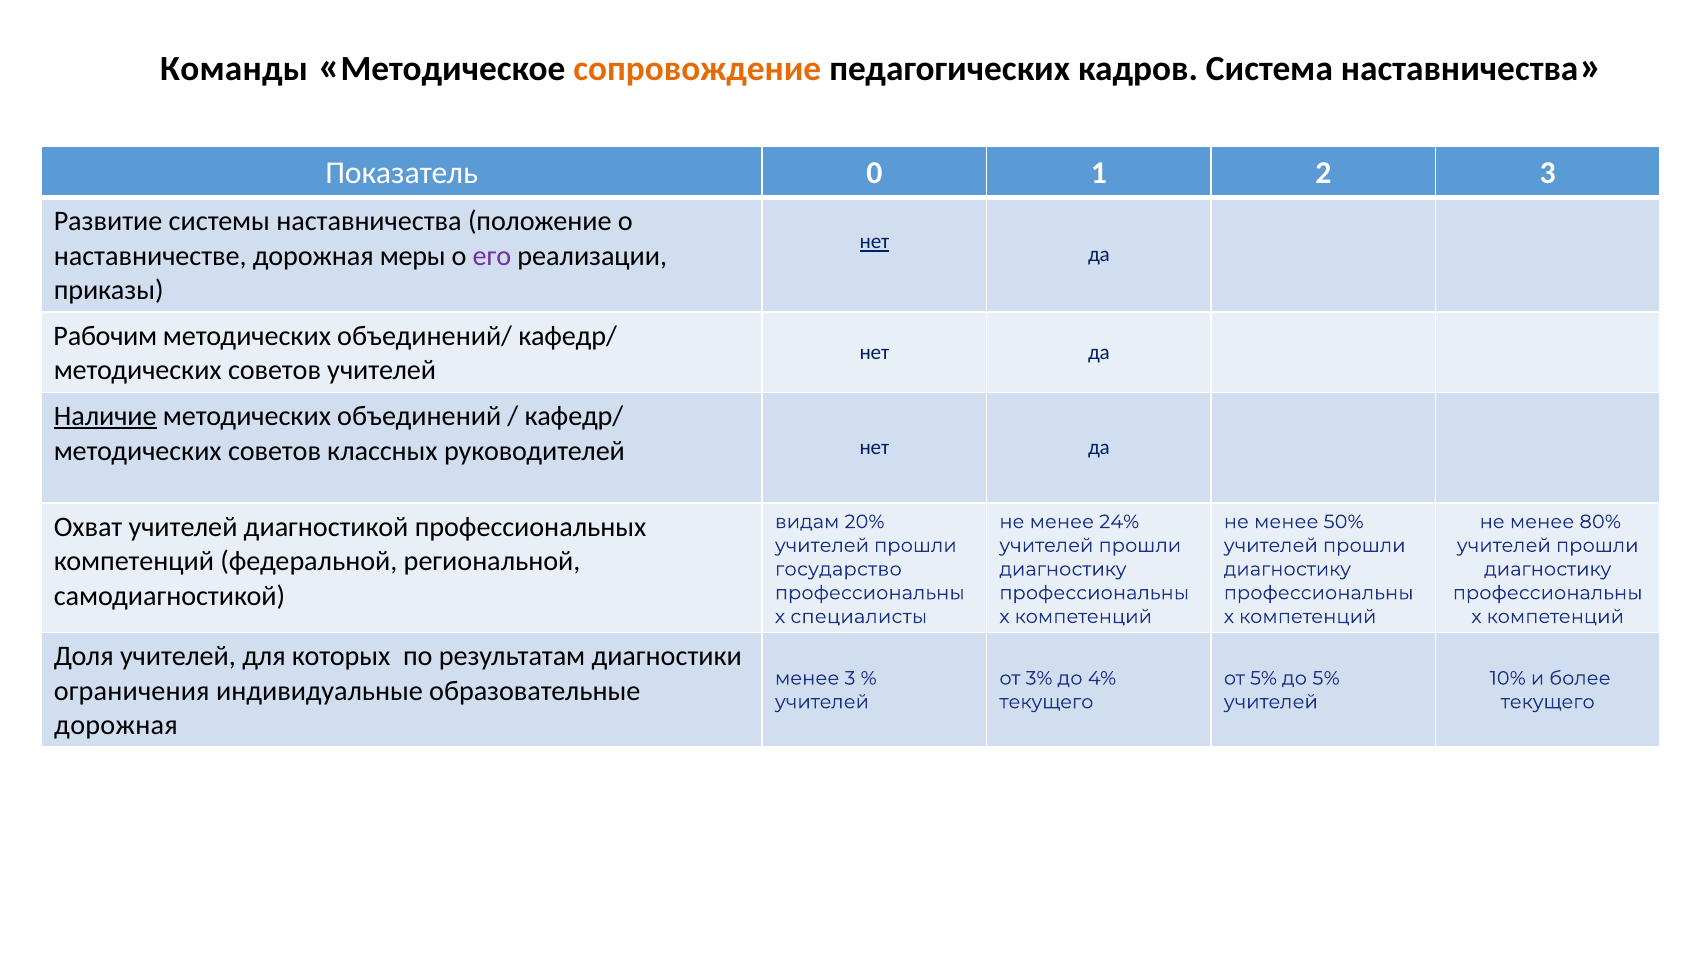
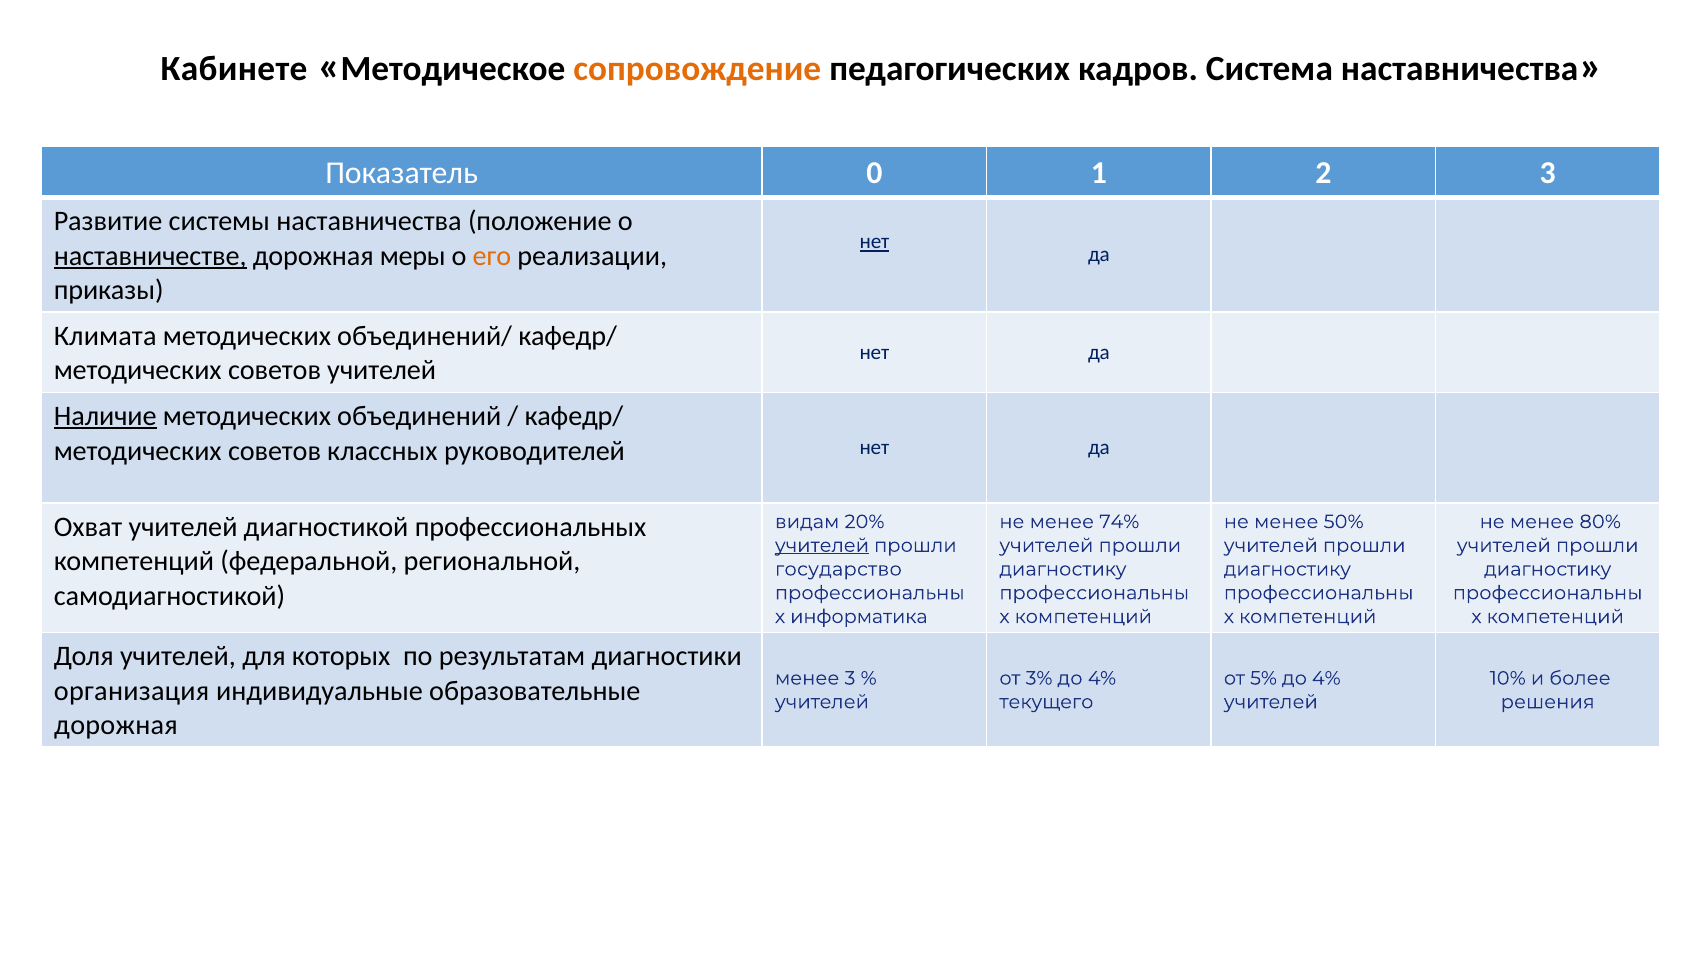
Команды: Команды -> Кабинете
наставничестве underline: none -> present
его colour: purple -> orange
Рабочим: Рабочим -> Климата
24%: 24% -> 74%
учителей at (822, 545) underline: none -> present
специалисты: специалисты -> информатика
5% до 5%: 5% -> 4%
ограничения: ограничения -> организация
текущего at (1548, 702): текущего -> решения
